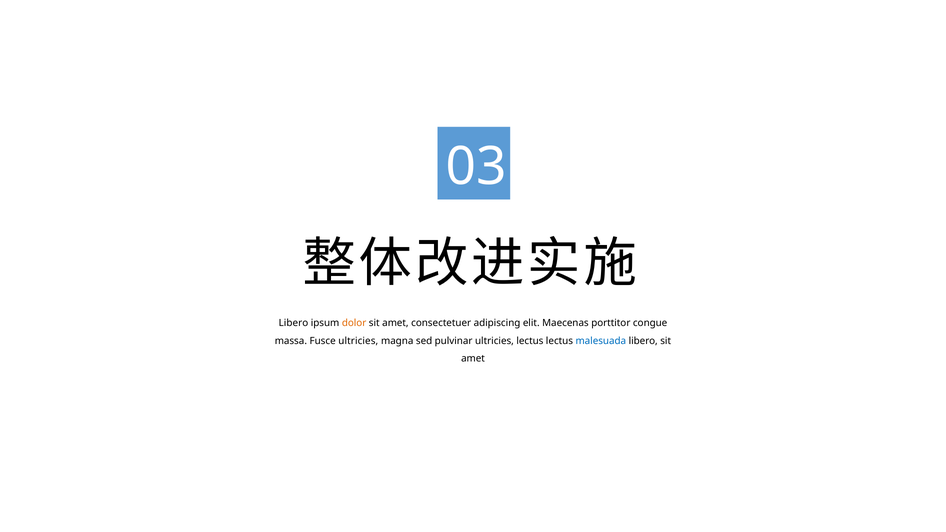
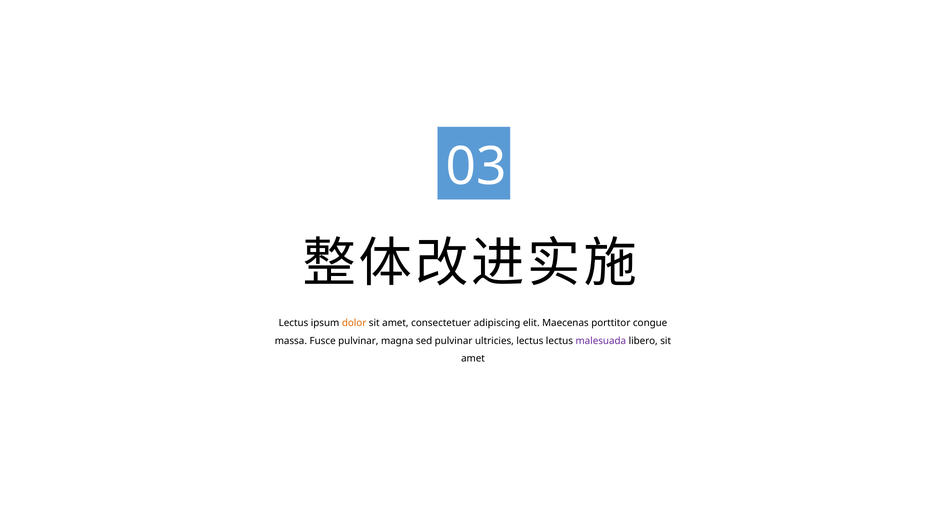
Libero at (293, 323): Libero -> Lectus
Fusce ultricies: ultricies -> pulvinar
malesuada colour: blue -> purple
